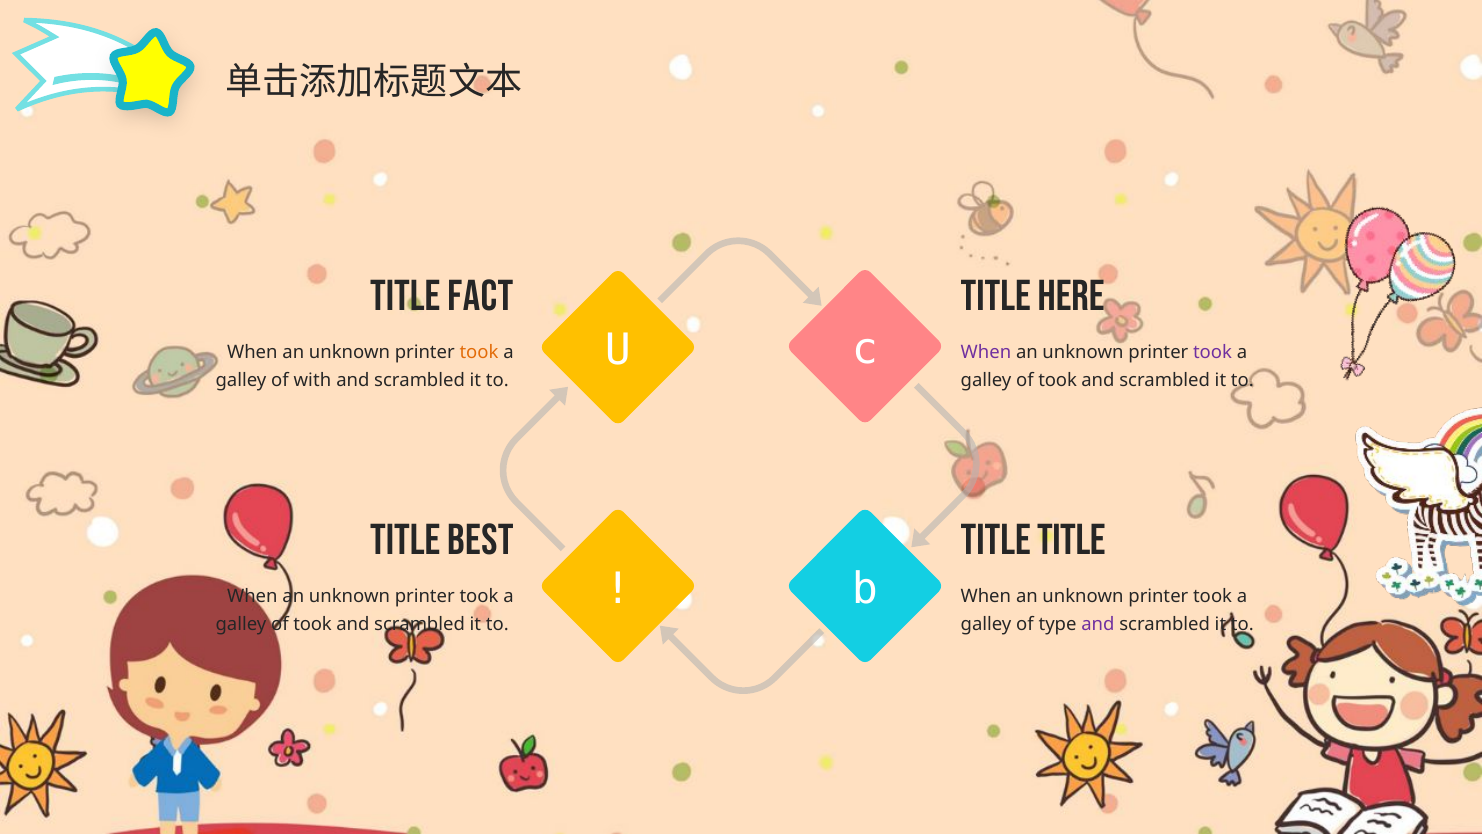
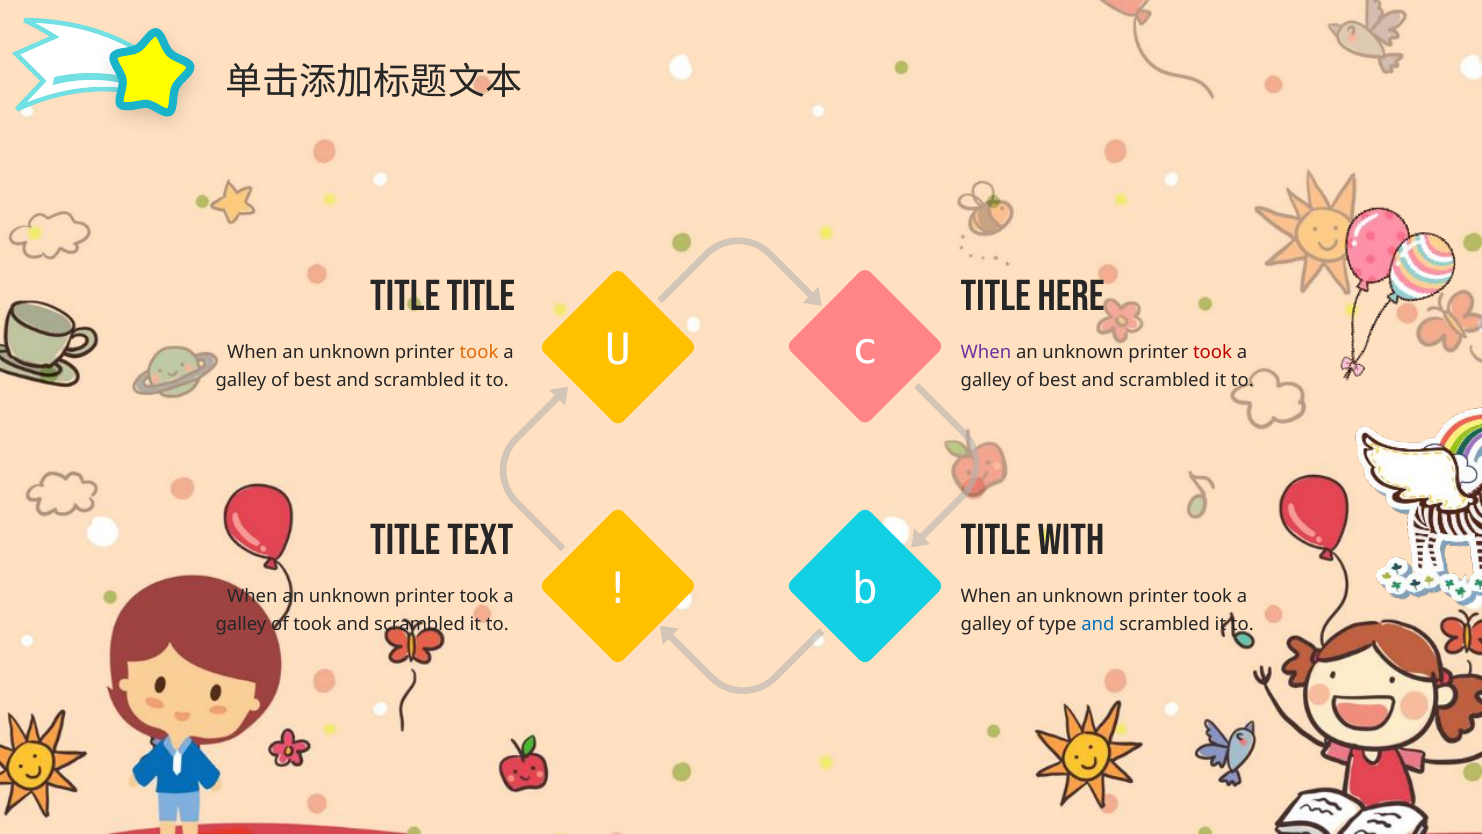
Title Fact: Fact -> Title
took at (1213, 352) colour: purple -> red
with at (312, 380): with -> best
took at (1058, 380): took -> best
Best: Best -> Text
Title Title: Title -> With
and at (1098, 624) colour: purple -> blue
